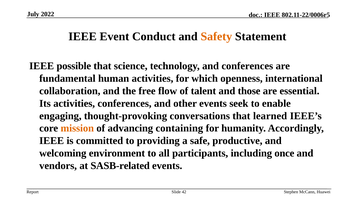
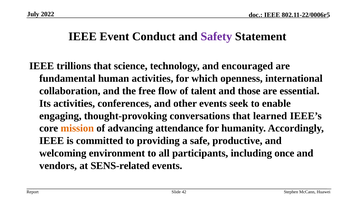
Safety colour: orange -> purple
possible: possible -> trillions
and conferences: conferences -> encouraged
containing: containing -> attendance
SASB-related: SASB-related -> SENS-related
